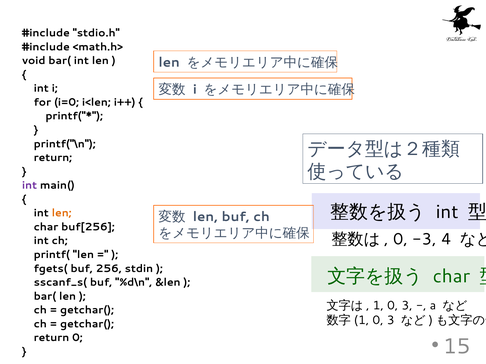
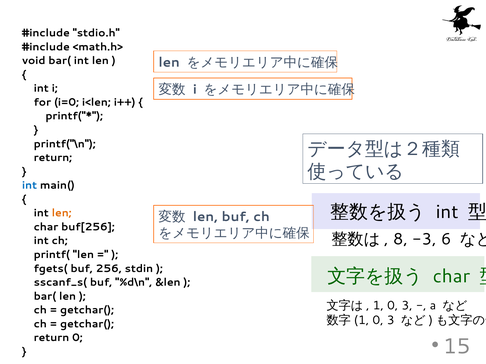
int at (30, 186) colour: purple -> blue
0 at (400, 240): 0 -> 8
4: 4 -> 6
